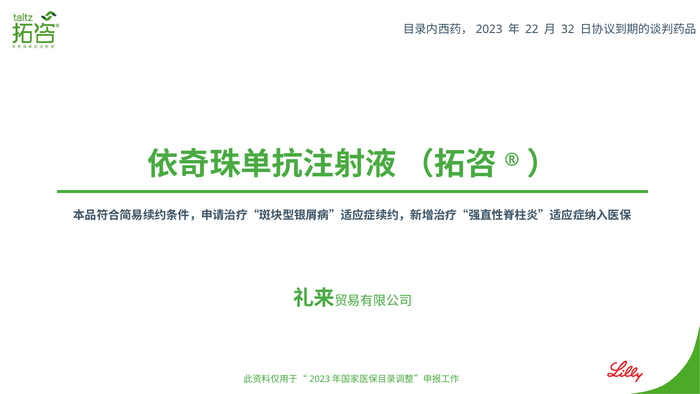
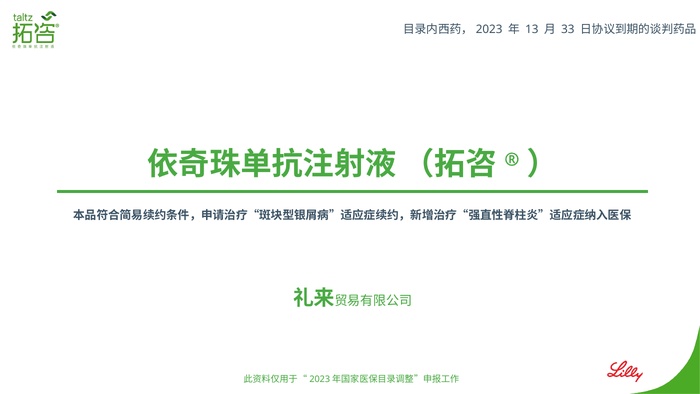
22: 22 -> 13
32: 32 -> 33
